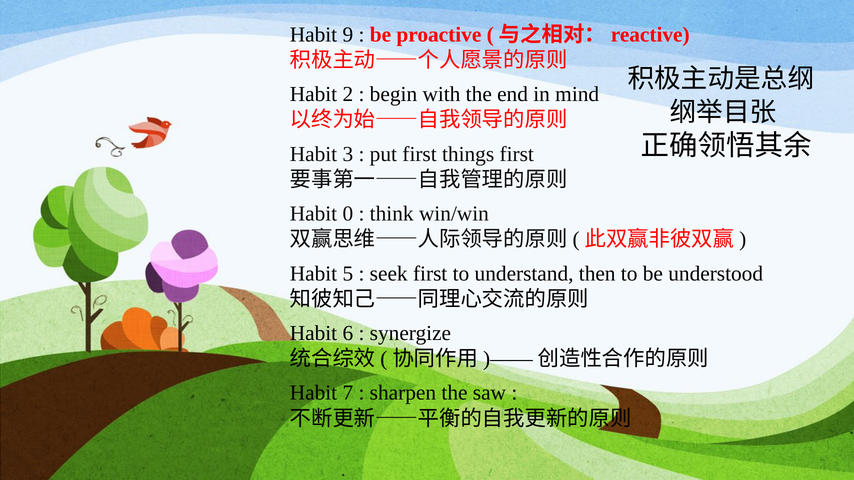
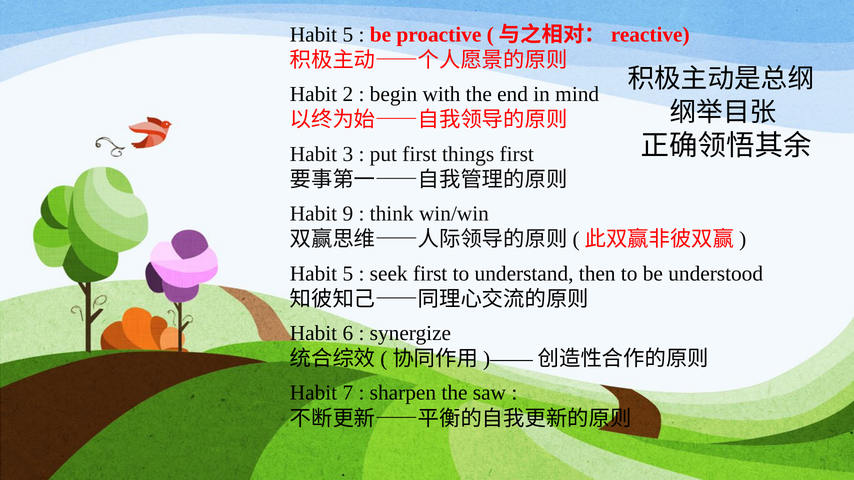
9 at (348, 35): 9 -> 5
0: 0 -> 9
